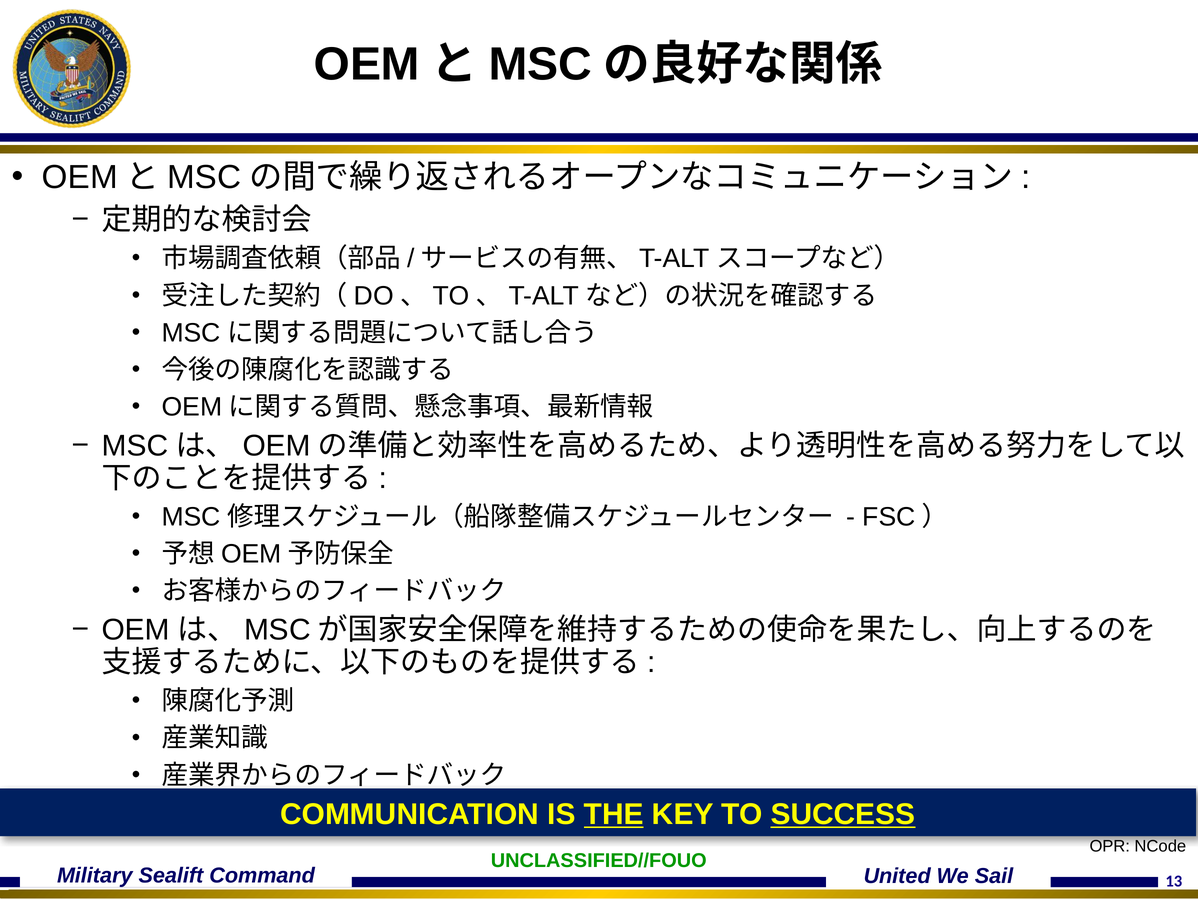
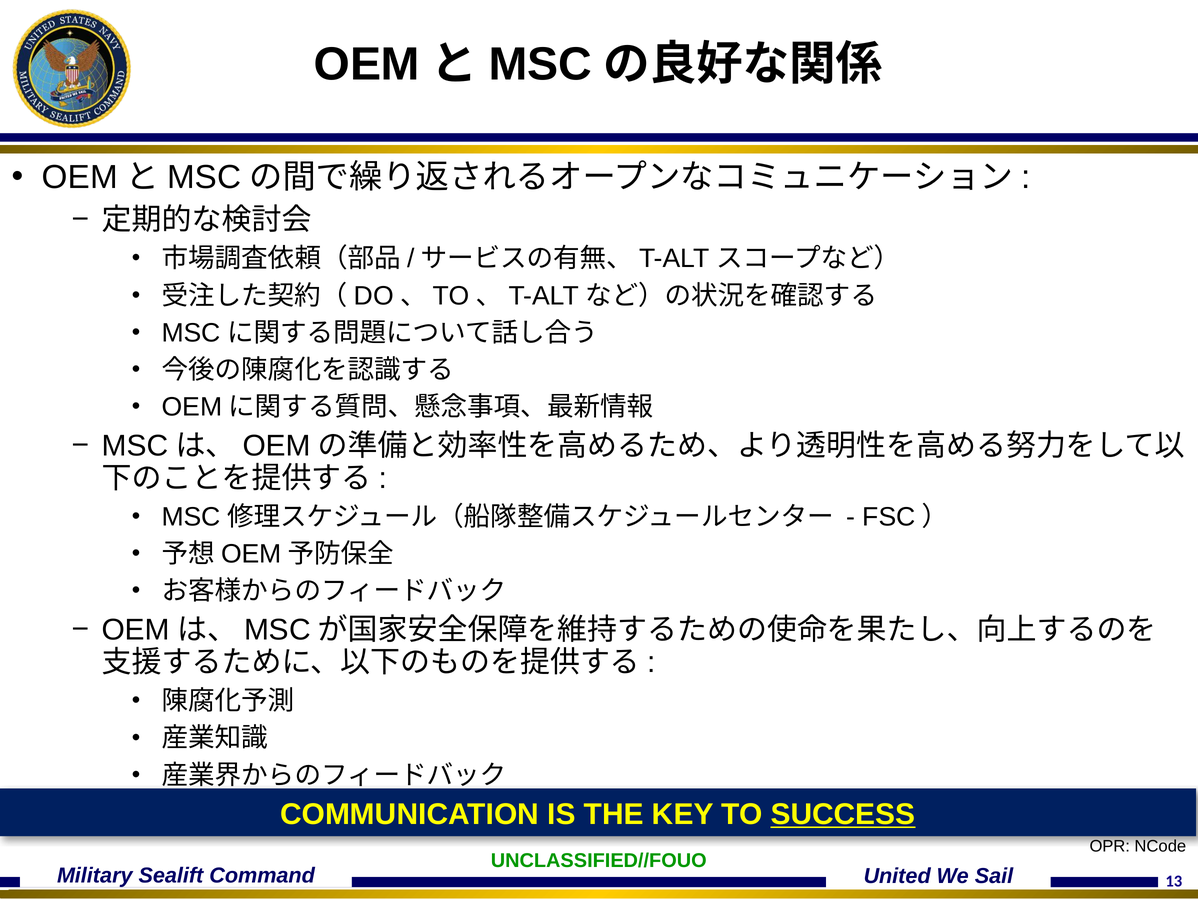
THE underline: present -> none
